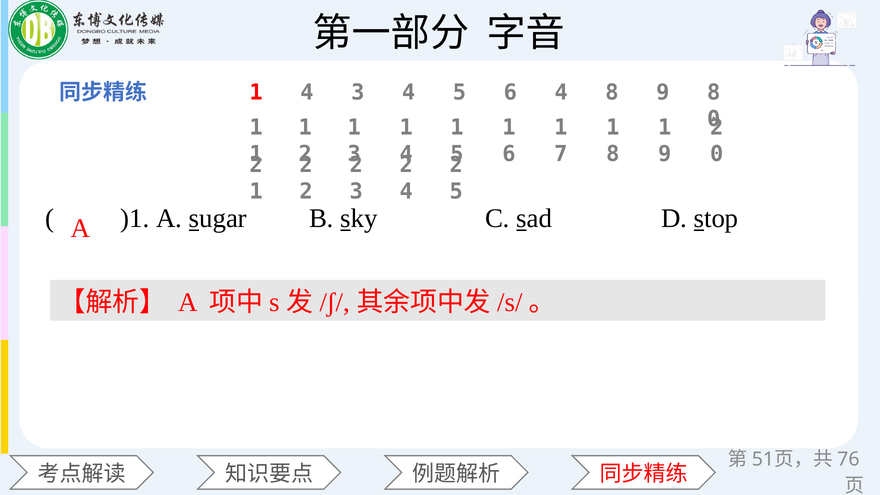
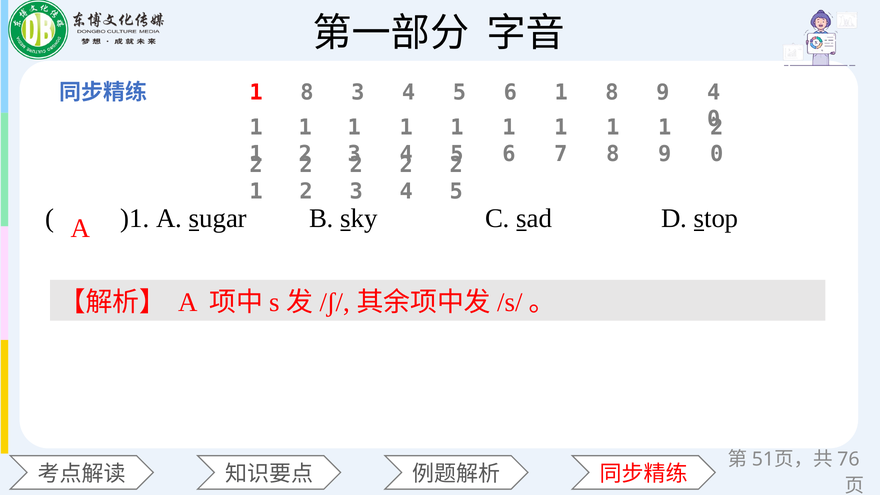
4 at (307, 92): 4 -> 8
5 6 4: 4 -> 1
9 8: 8 -> 4
